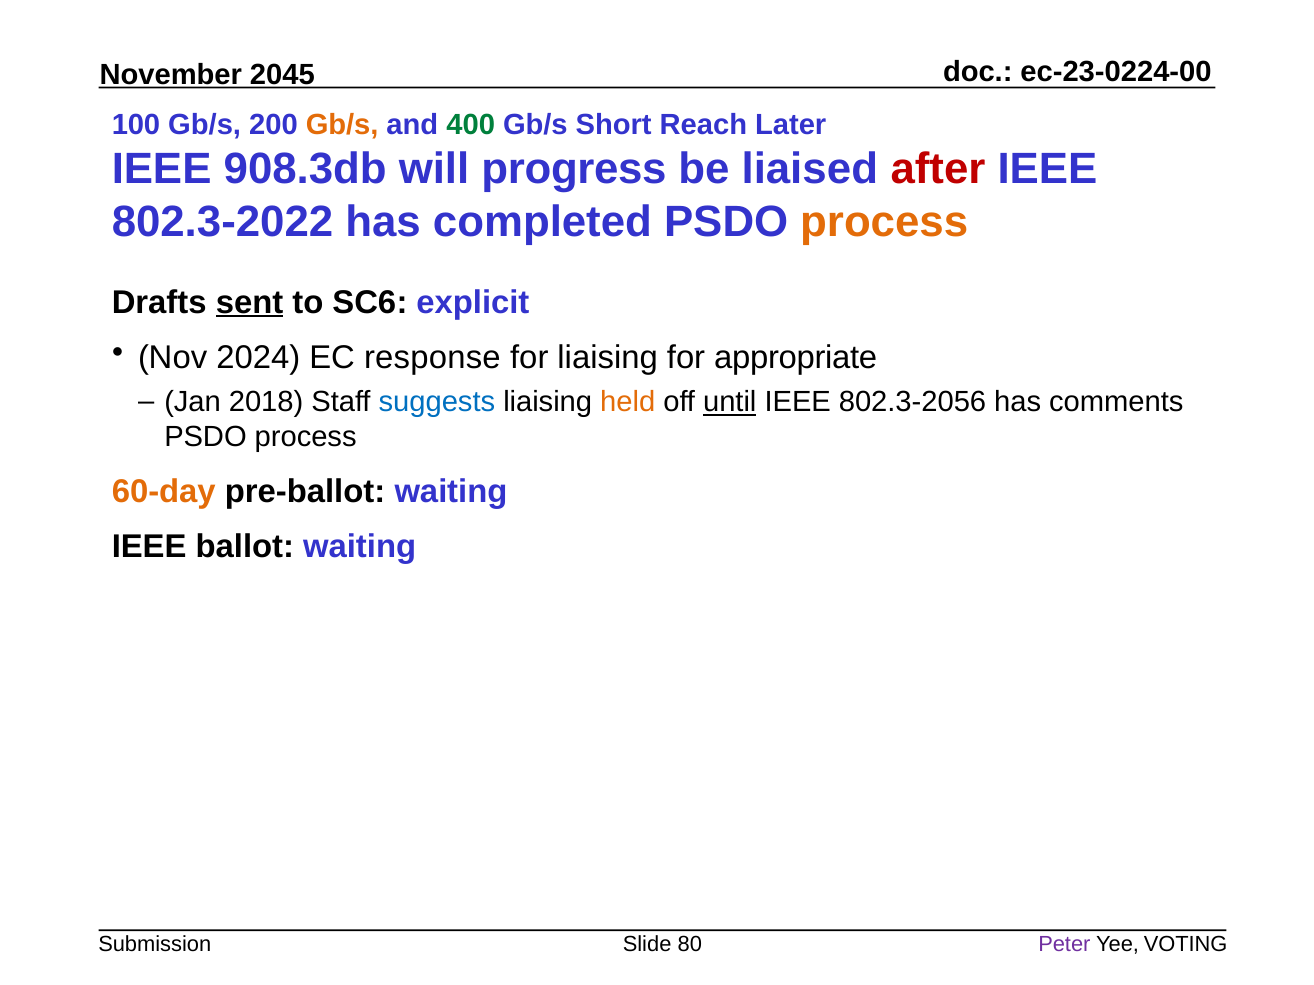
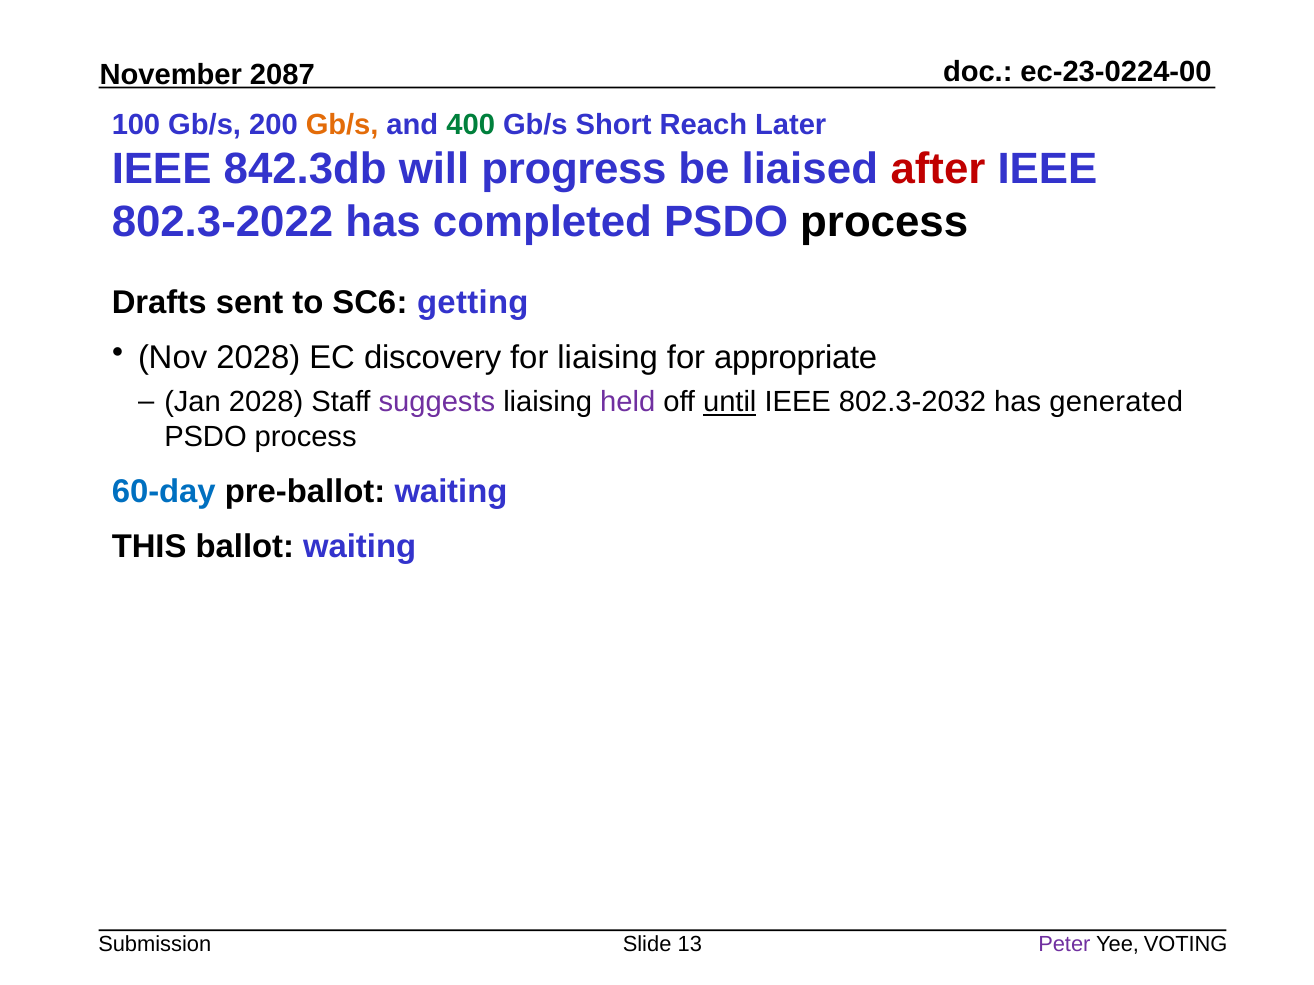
2045: 2045 -> 2087
908.3db: 908.3db -> 842.3db
process at (884, 222) colour: orange -> black
sent underline: present -> none
explicit: explicit -> getting
Nov 2024: 2024 -> 2028
response: response -> discovery
Jan 2018: 2018 -> 2028
suggests colour: blue -> purple
held colour: orange -> purple
802.3-2056: 802.3-2056 -> 802.3-2032
comments: comments -> generated
60-day colour: orange -> blue
IEEE at (149, 547): IEEE -> THIS
80: 80 -> 13
